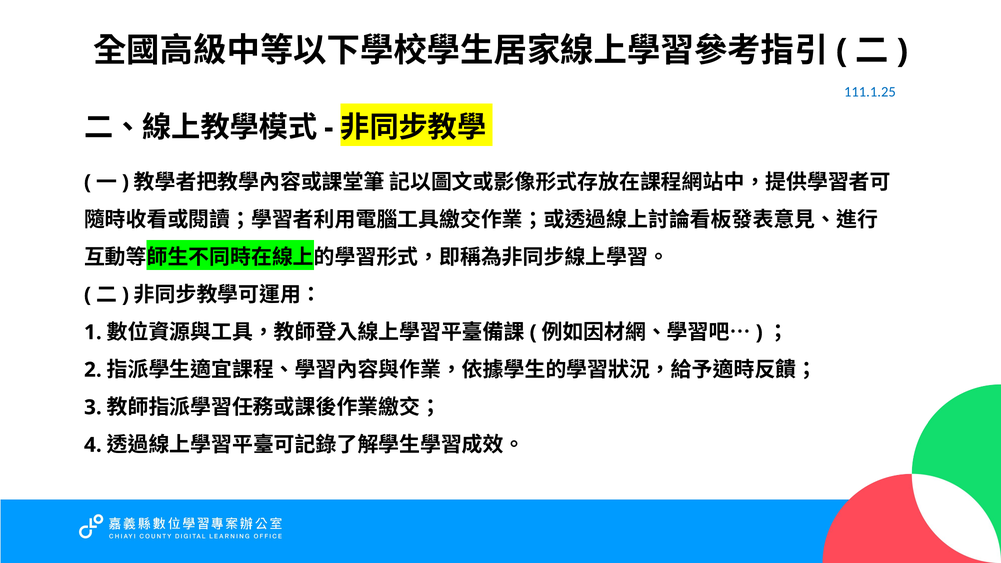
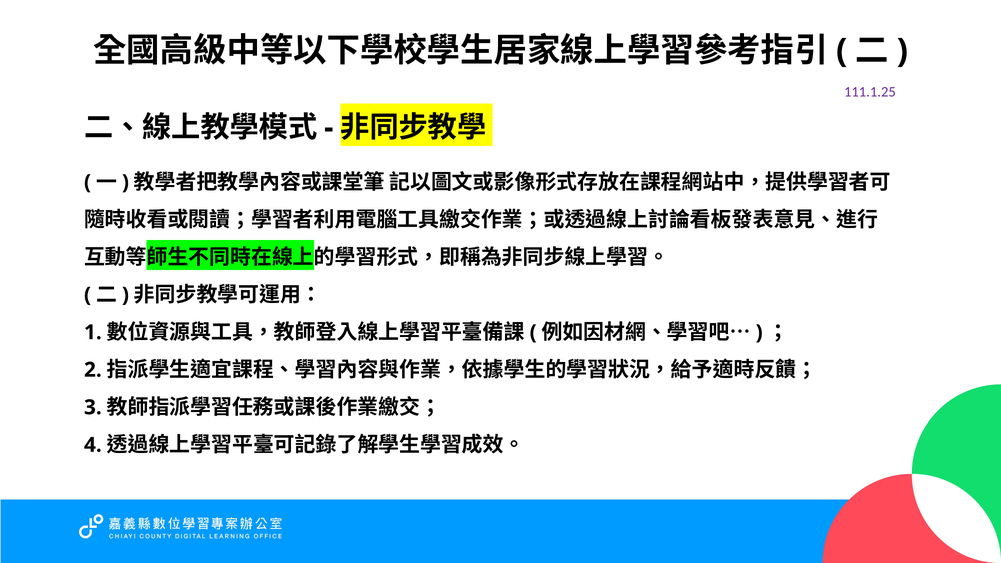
111.1.25 colour: blue -> purple
